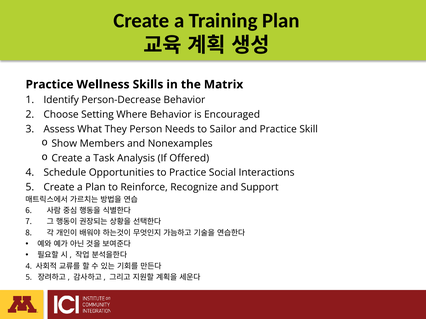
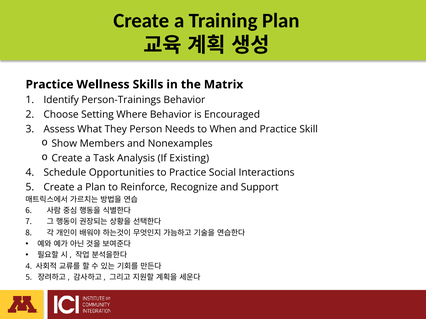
Person-Decrease: Person-Decrease -> Person-Trainings
Sailor: Sailor -> When
Offered: Offered -> Existing
